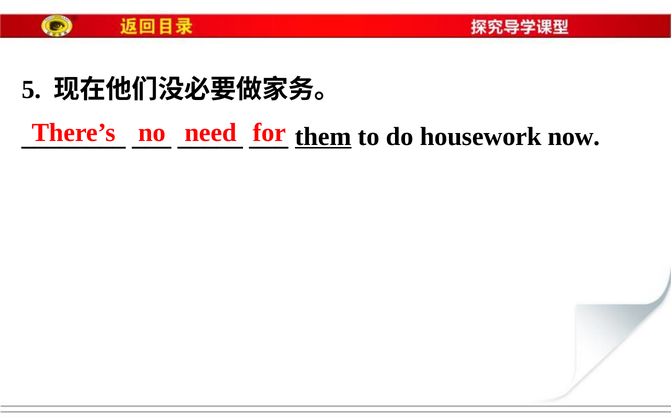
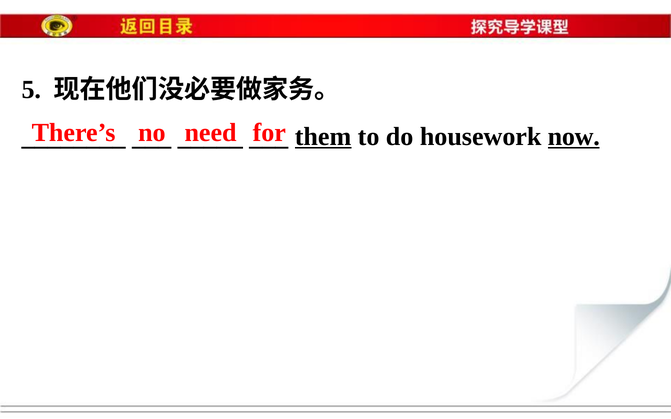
now underline: none -> present
